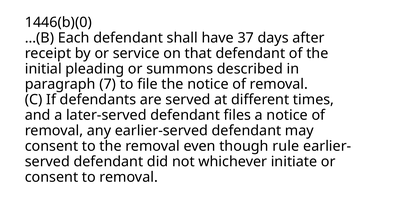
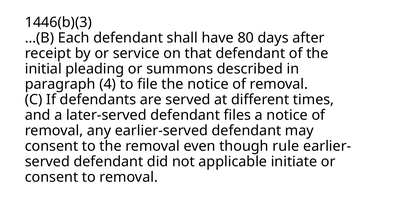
1446(b)(0: 1446(b)(0 -> 1446(b)(3
37: 37 -> 80
7: 7 -> 4
whichever: whichever -> applicable
